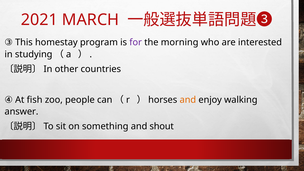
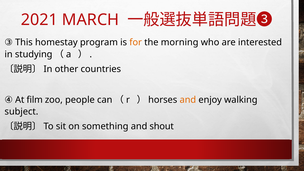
for colour: purple -> orange
fish: fish -> film
answer: answer -> subject
